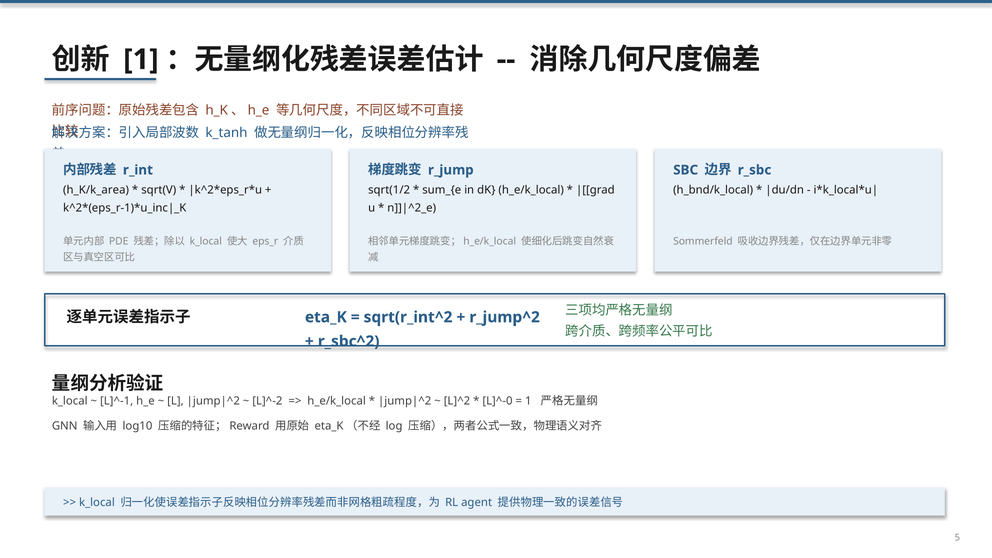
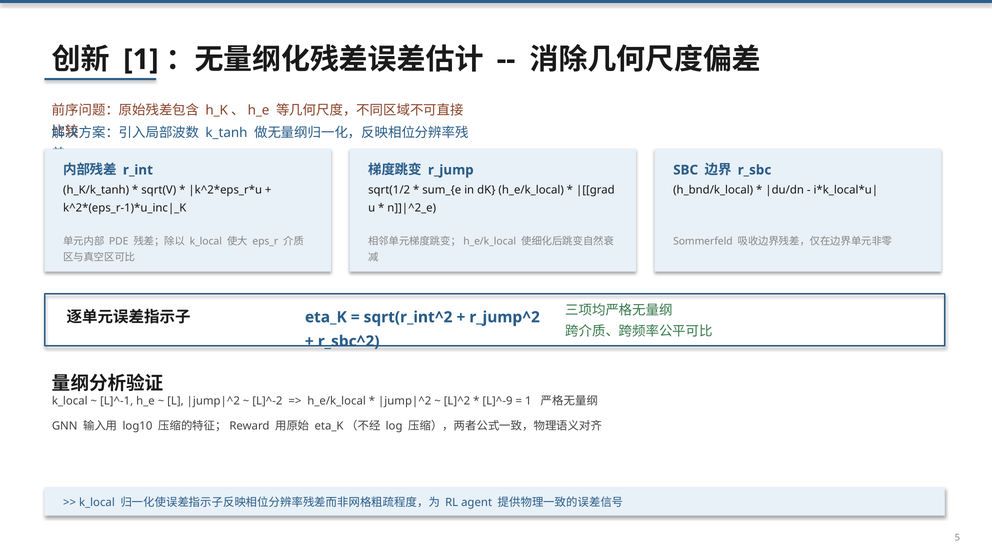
h_K/k_area: h_K/k_area -> h_K/k_tanh
L]^-0: L]^-0 -> L]^-9
